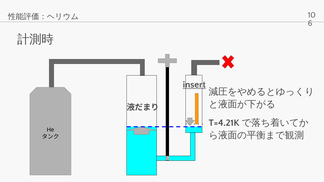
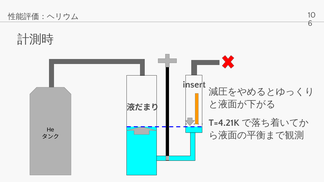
insert underline: present -> none
